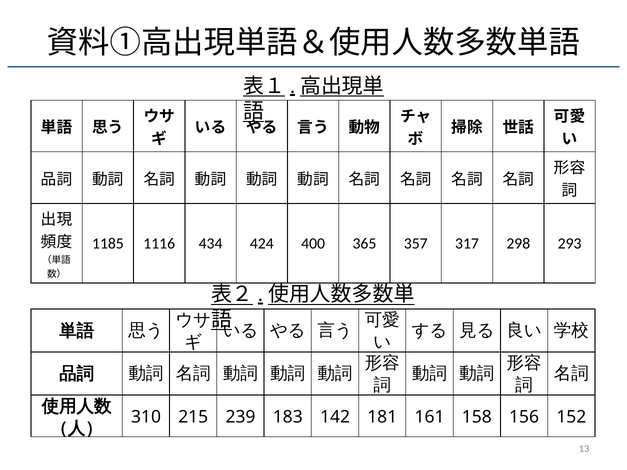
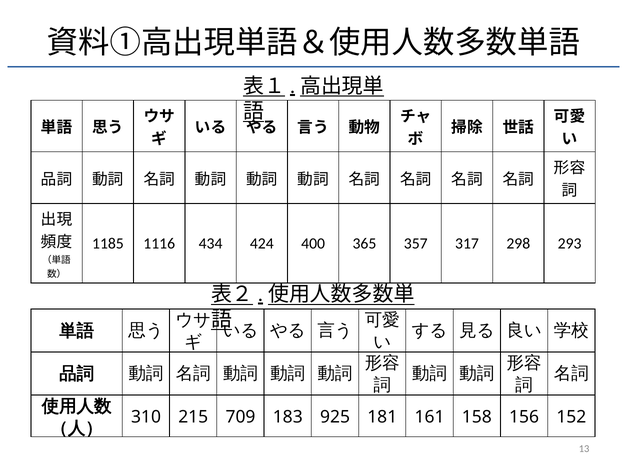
239: 239 -> 709
142: 142 -> 925
